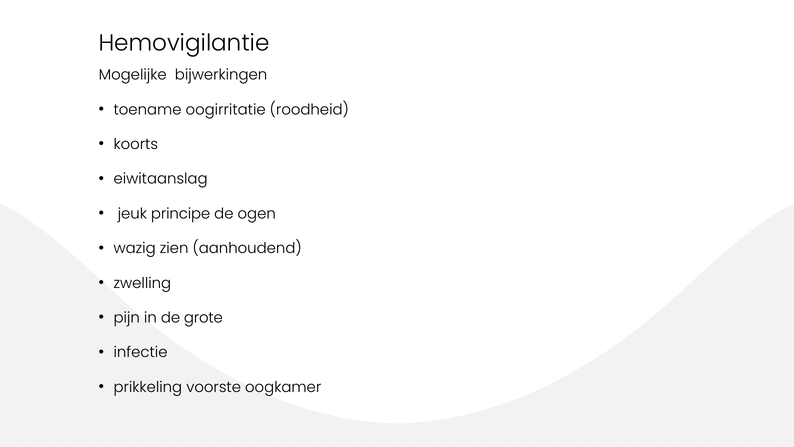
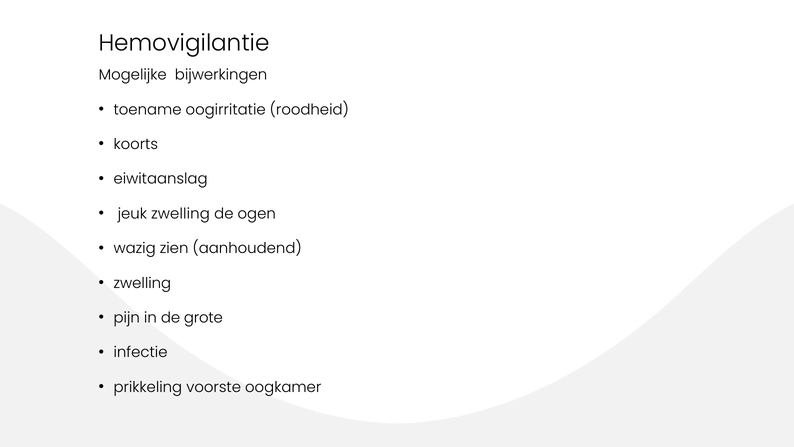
jeuk principe: principe -> zwelling
